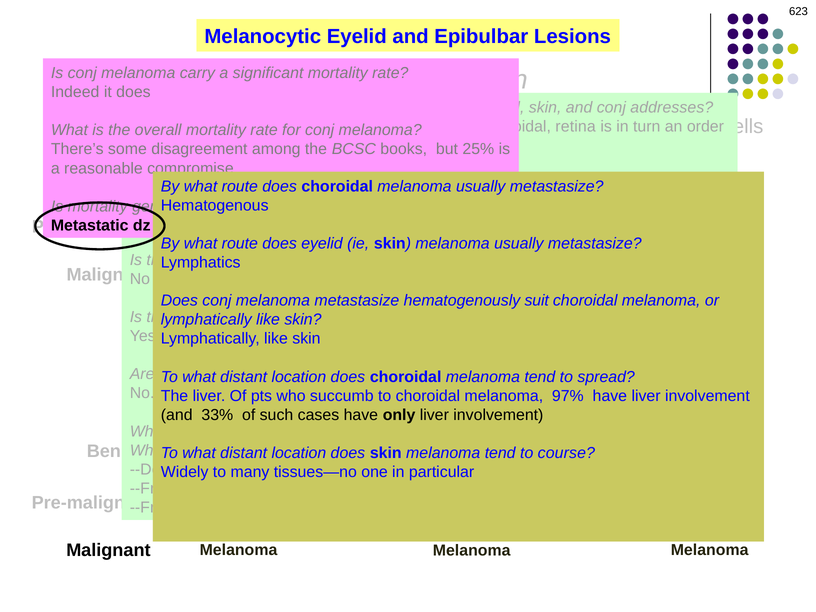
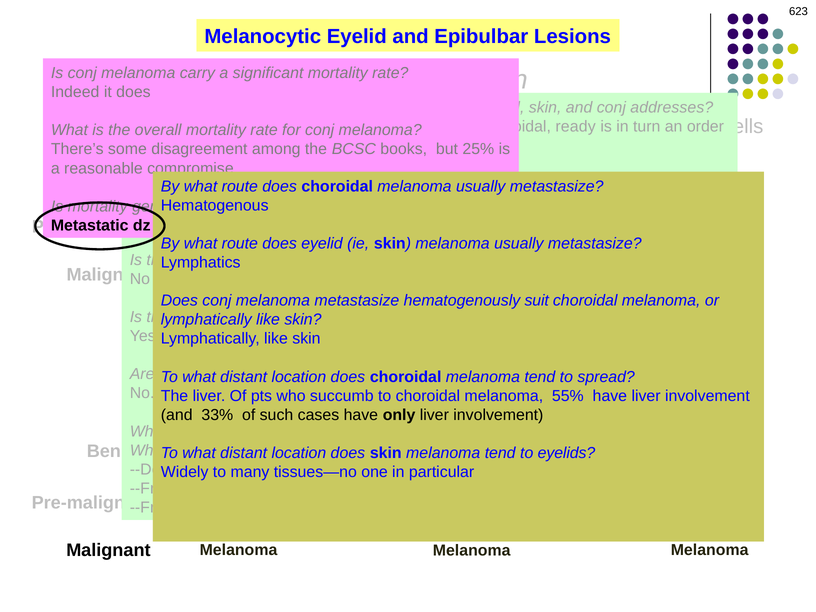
retina: retina -> ready
97%: 97% -> 55%
course: course -> eyelids
